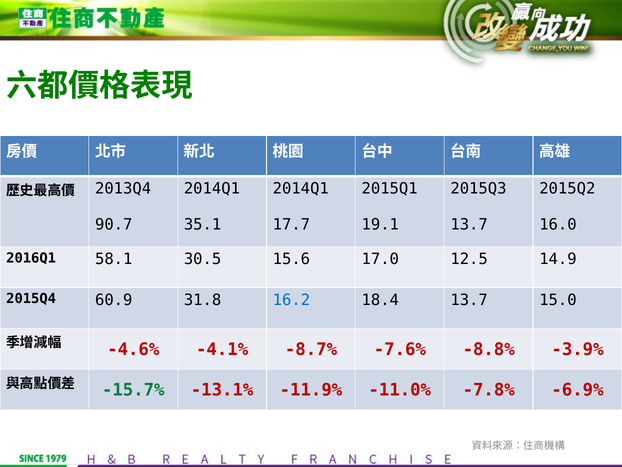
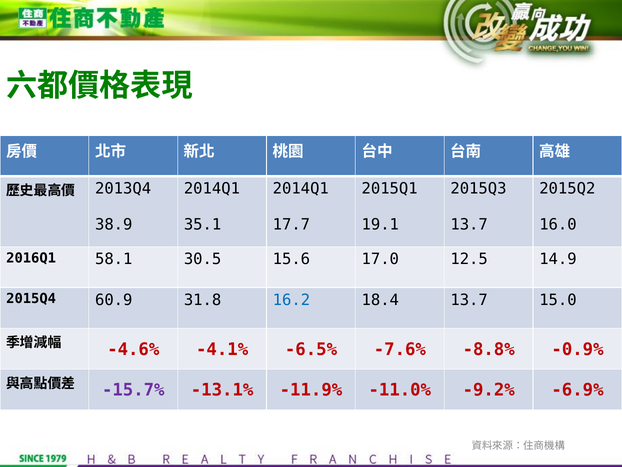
90.7: 90.7 -> 38.9
-8.7%: -8.7% -> -6.5%
-3.9%: -3.9% -> -0.9%
-15.7% colour: green -> purple
-7.8%: -7.8% -> -9.2%
